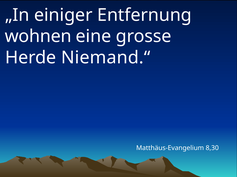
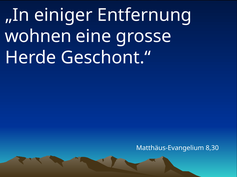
Niemand.“: Niemand.“ -> Geschont.“
